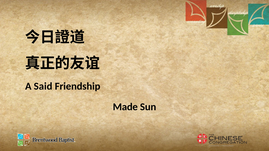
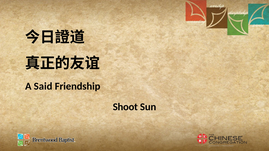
Made: Made -> Shoot
